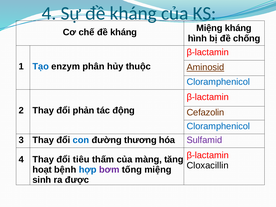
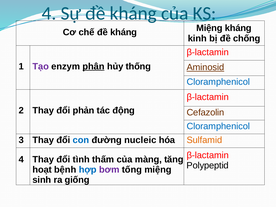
hình: hình -> kinh
Tạo colour: blue -> purple
phân underline: none -> present
thuộc: thuộc -> thống
thương: thương -> nucleic
Sulfamid colour: purple -> orange
tiêu: tiêu -> tình
Cloxacillin: Cloxacillin -> Polypeptid
được: được -> giống
